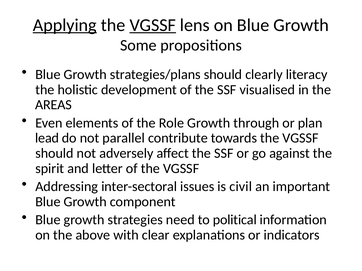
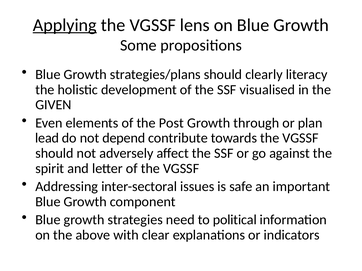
VGSSF at (153, 25) underline: present -> none
AREAS: AREAS -> GIVEN
Role: Role -> Post
parallel: parallel -> depend
civil: civil -> safe
